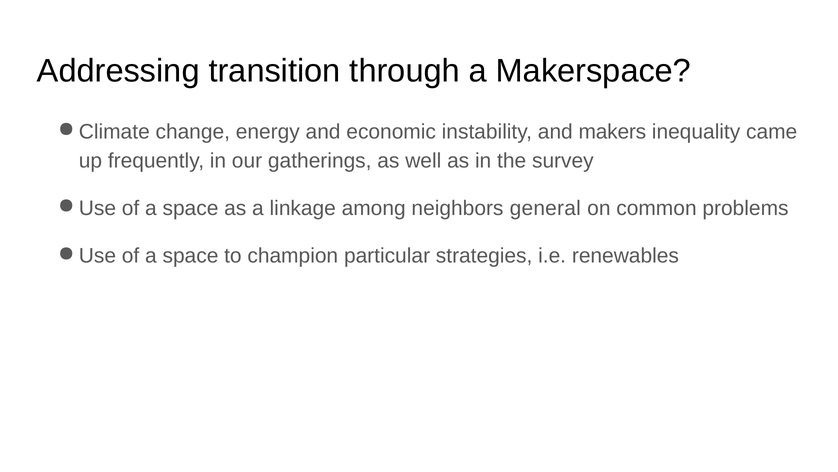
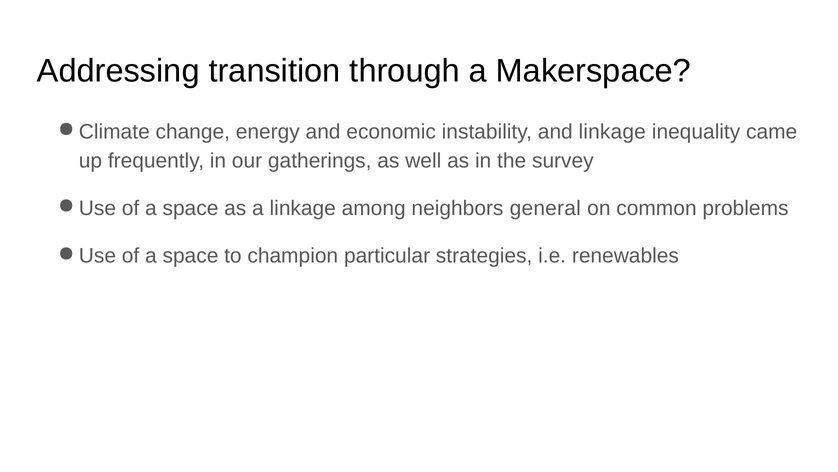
and makers: makers -> linkage
